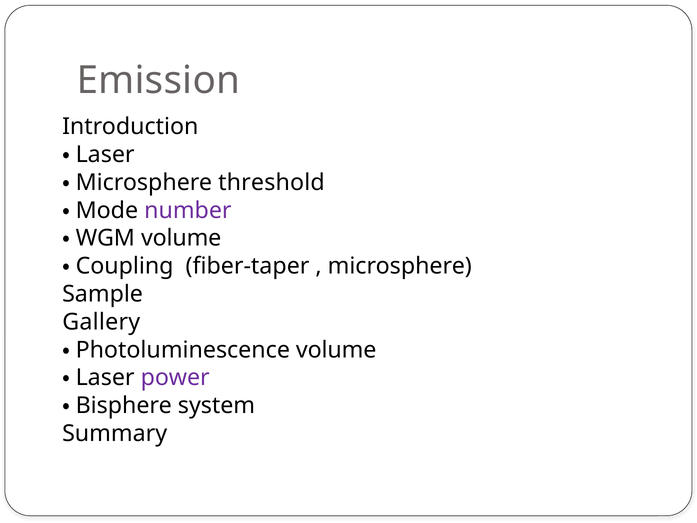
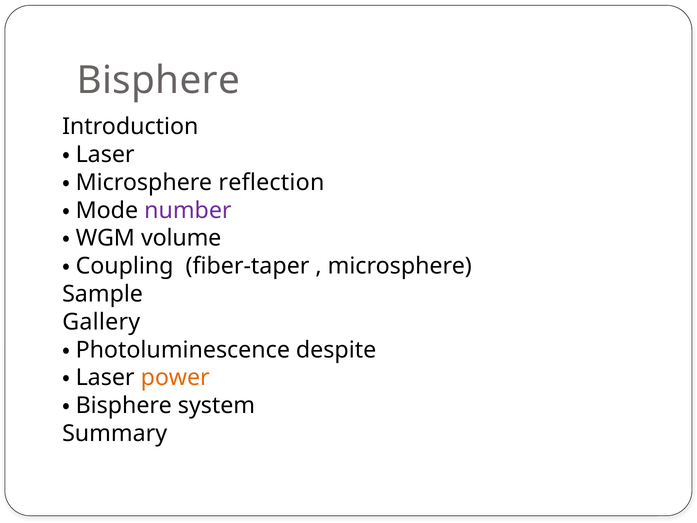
Emission at (158, 81): Emission -> Bisphere
threshold: threshold -> reflection
volume at (336, 350): volume -> despite
power colour: purple -> orange
